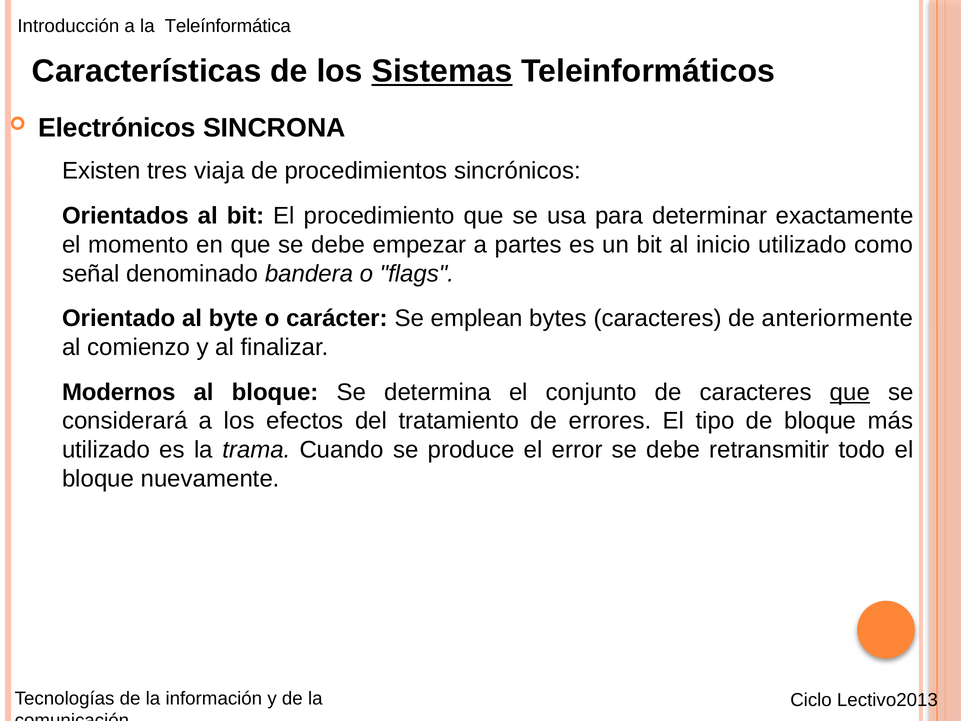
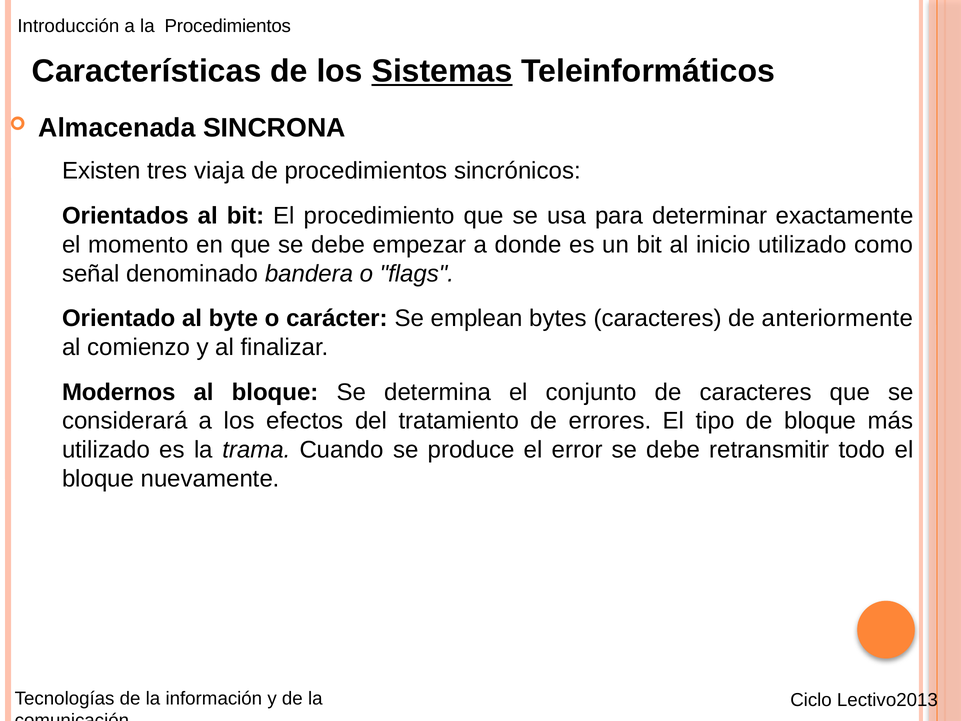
la Teleínformática: Teleínformática -> Procedimientos
Electrónicos: Electrónicos -> Almacenada
partes: partes -> donde
que at (850, 392) underline: present -> none
